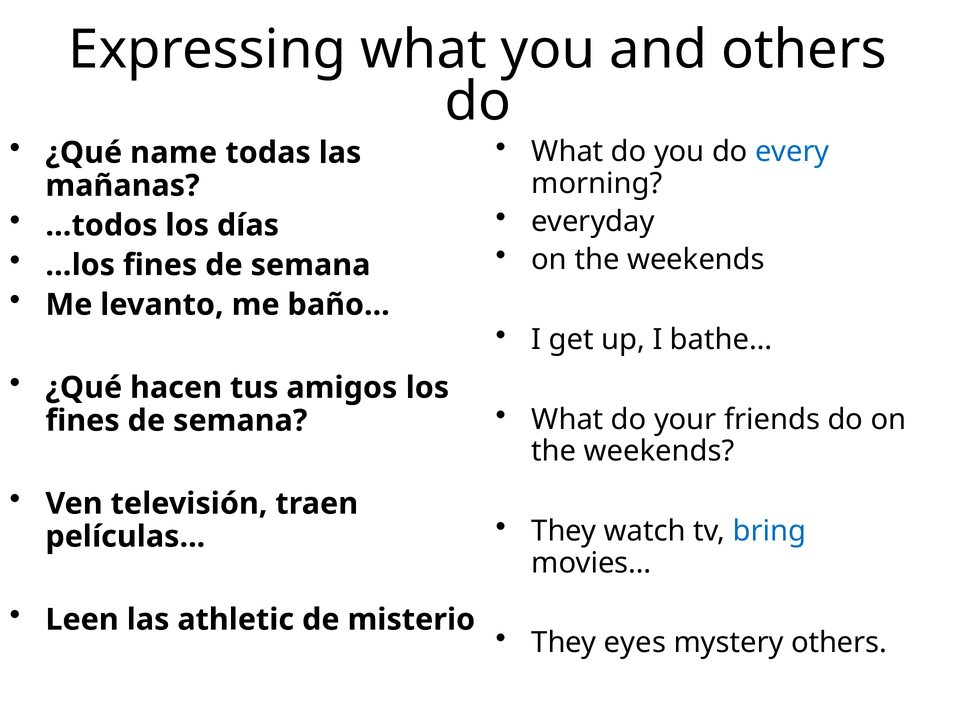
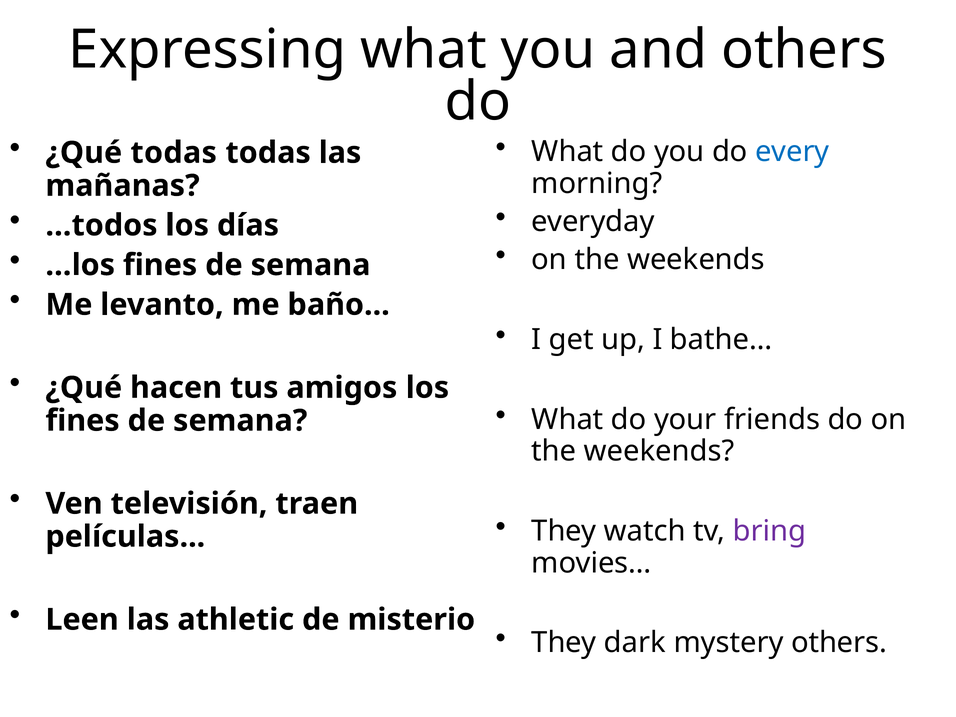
¿Qué name: name -> todas
bring colour: blue -> purple
eyes: eyes -> dark
